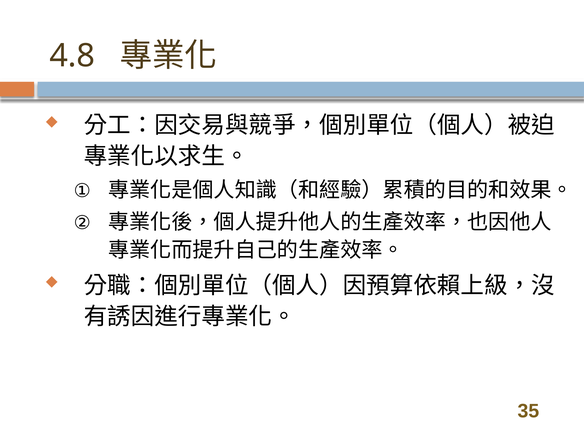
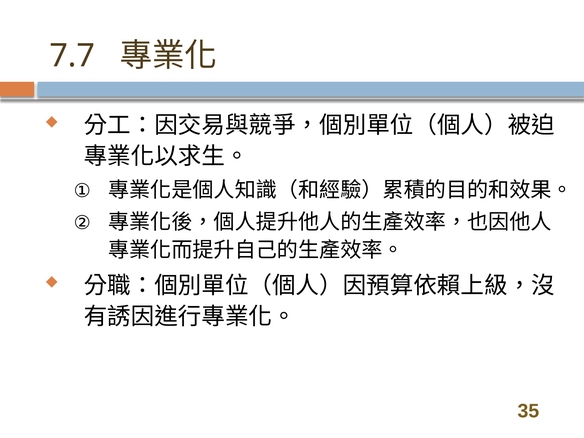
4.8: 4.8 -> 7.7
